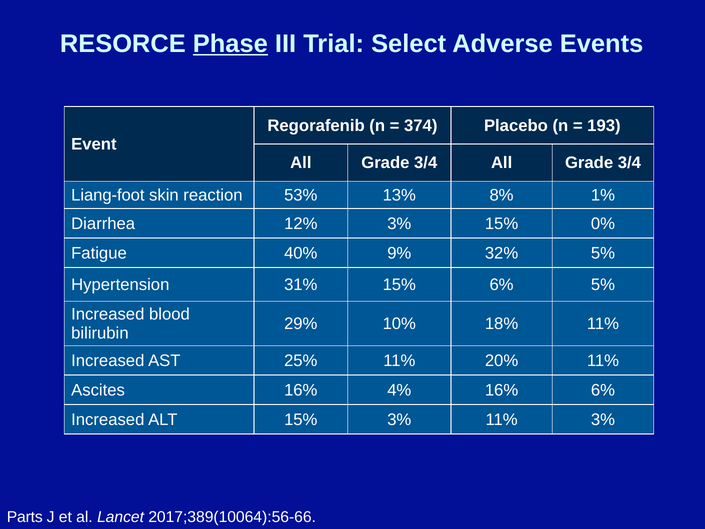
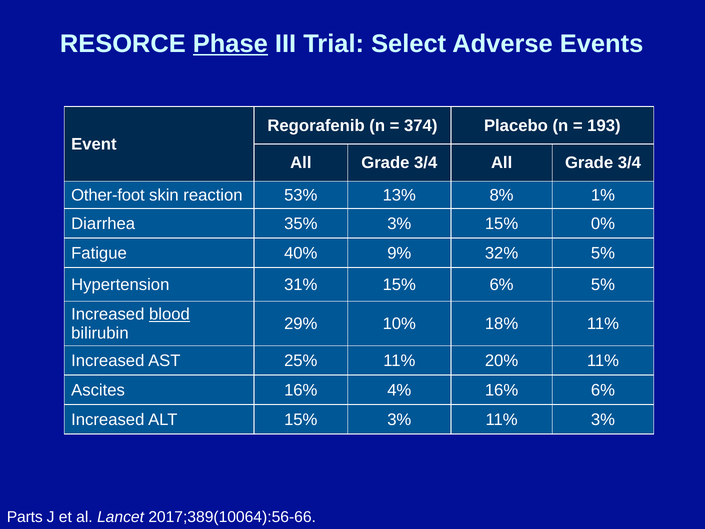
Liang-foot: Liang-foot -> Other-foot
12%: 12% -> 35%
blood underline: none -> present
